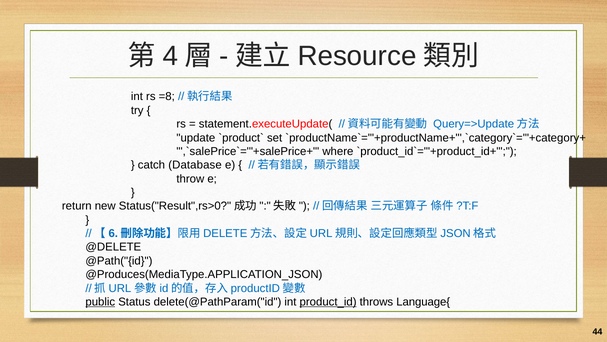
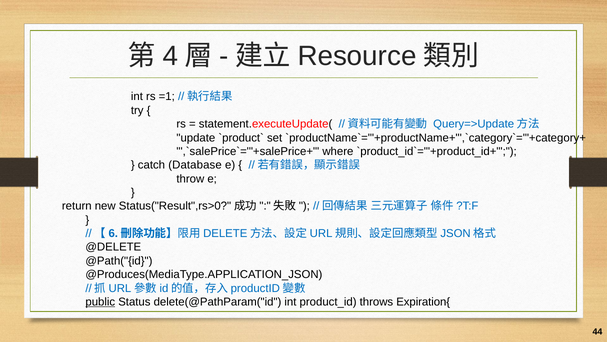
=8: =8 -> =1
product_id underline: present -> none
Language{: Language{ -> Expiration{
